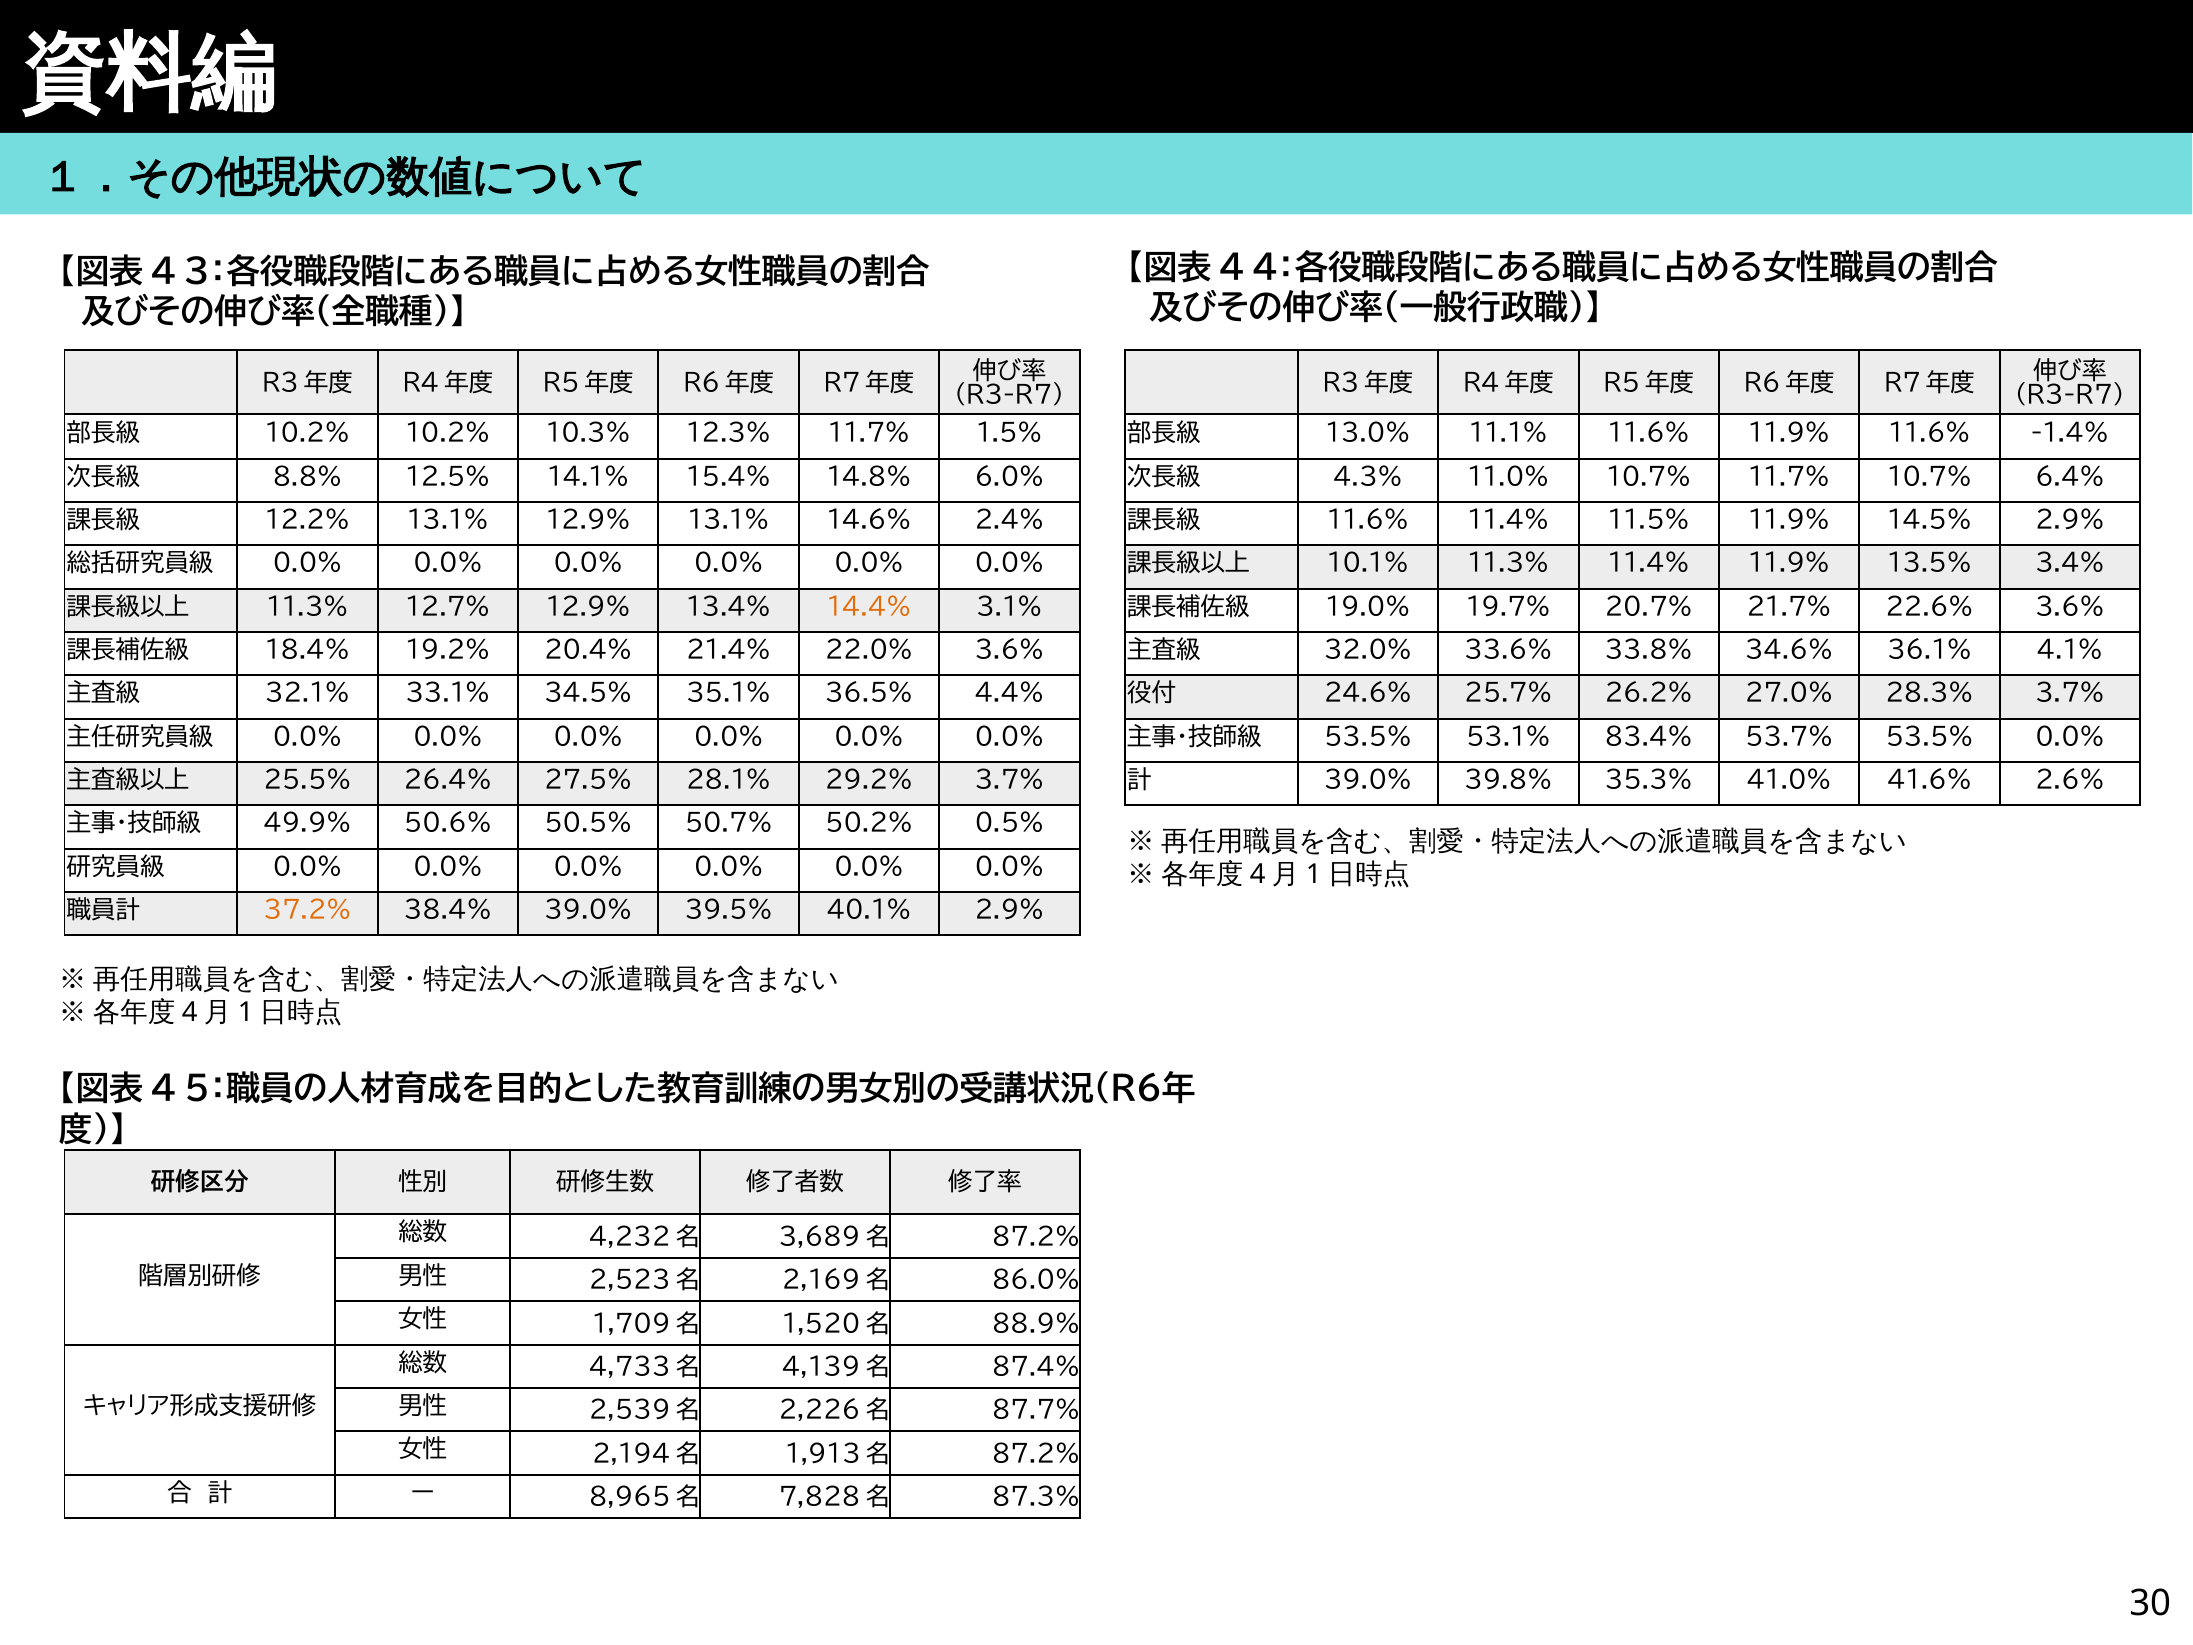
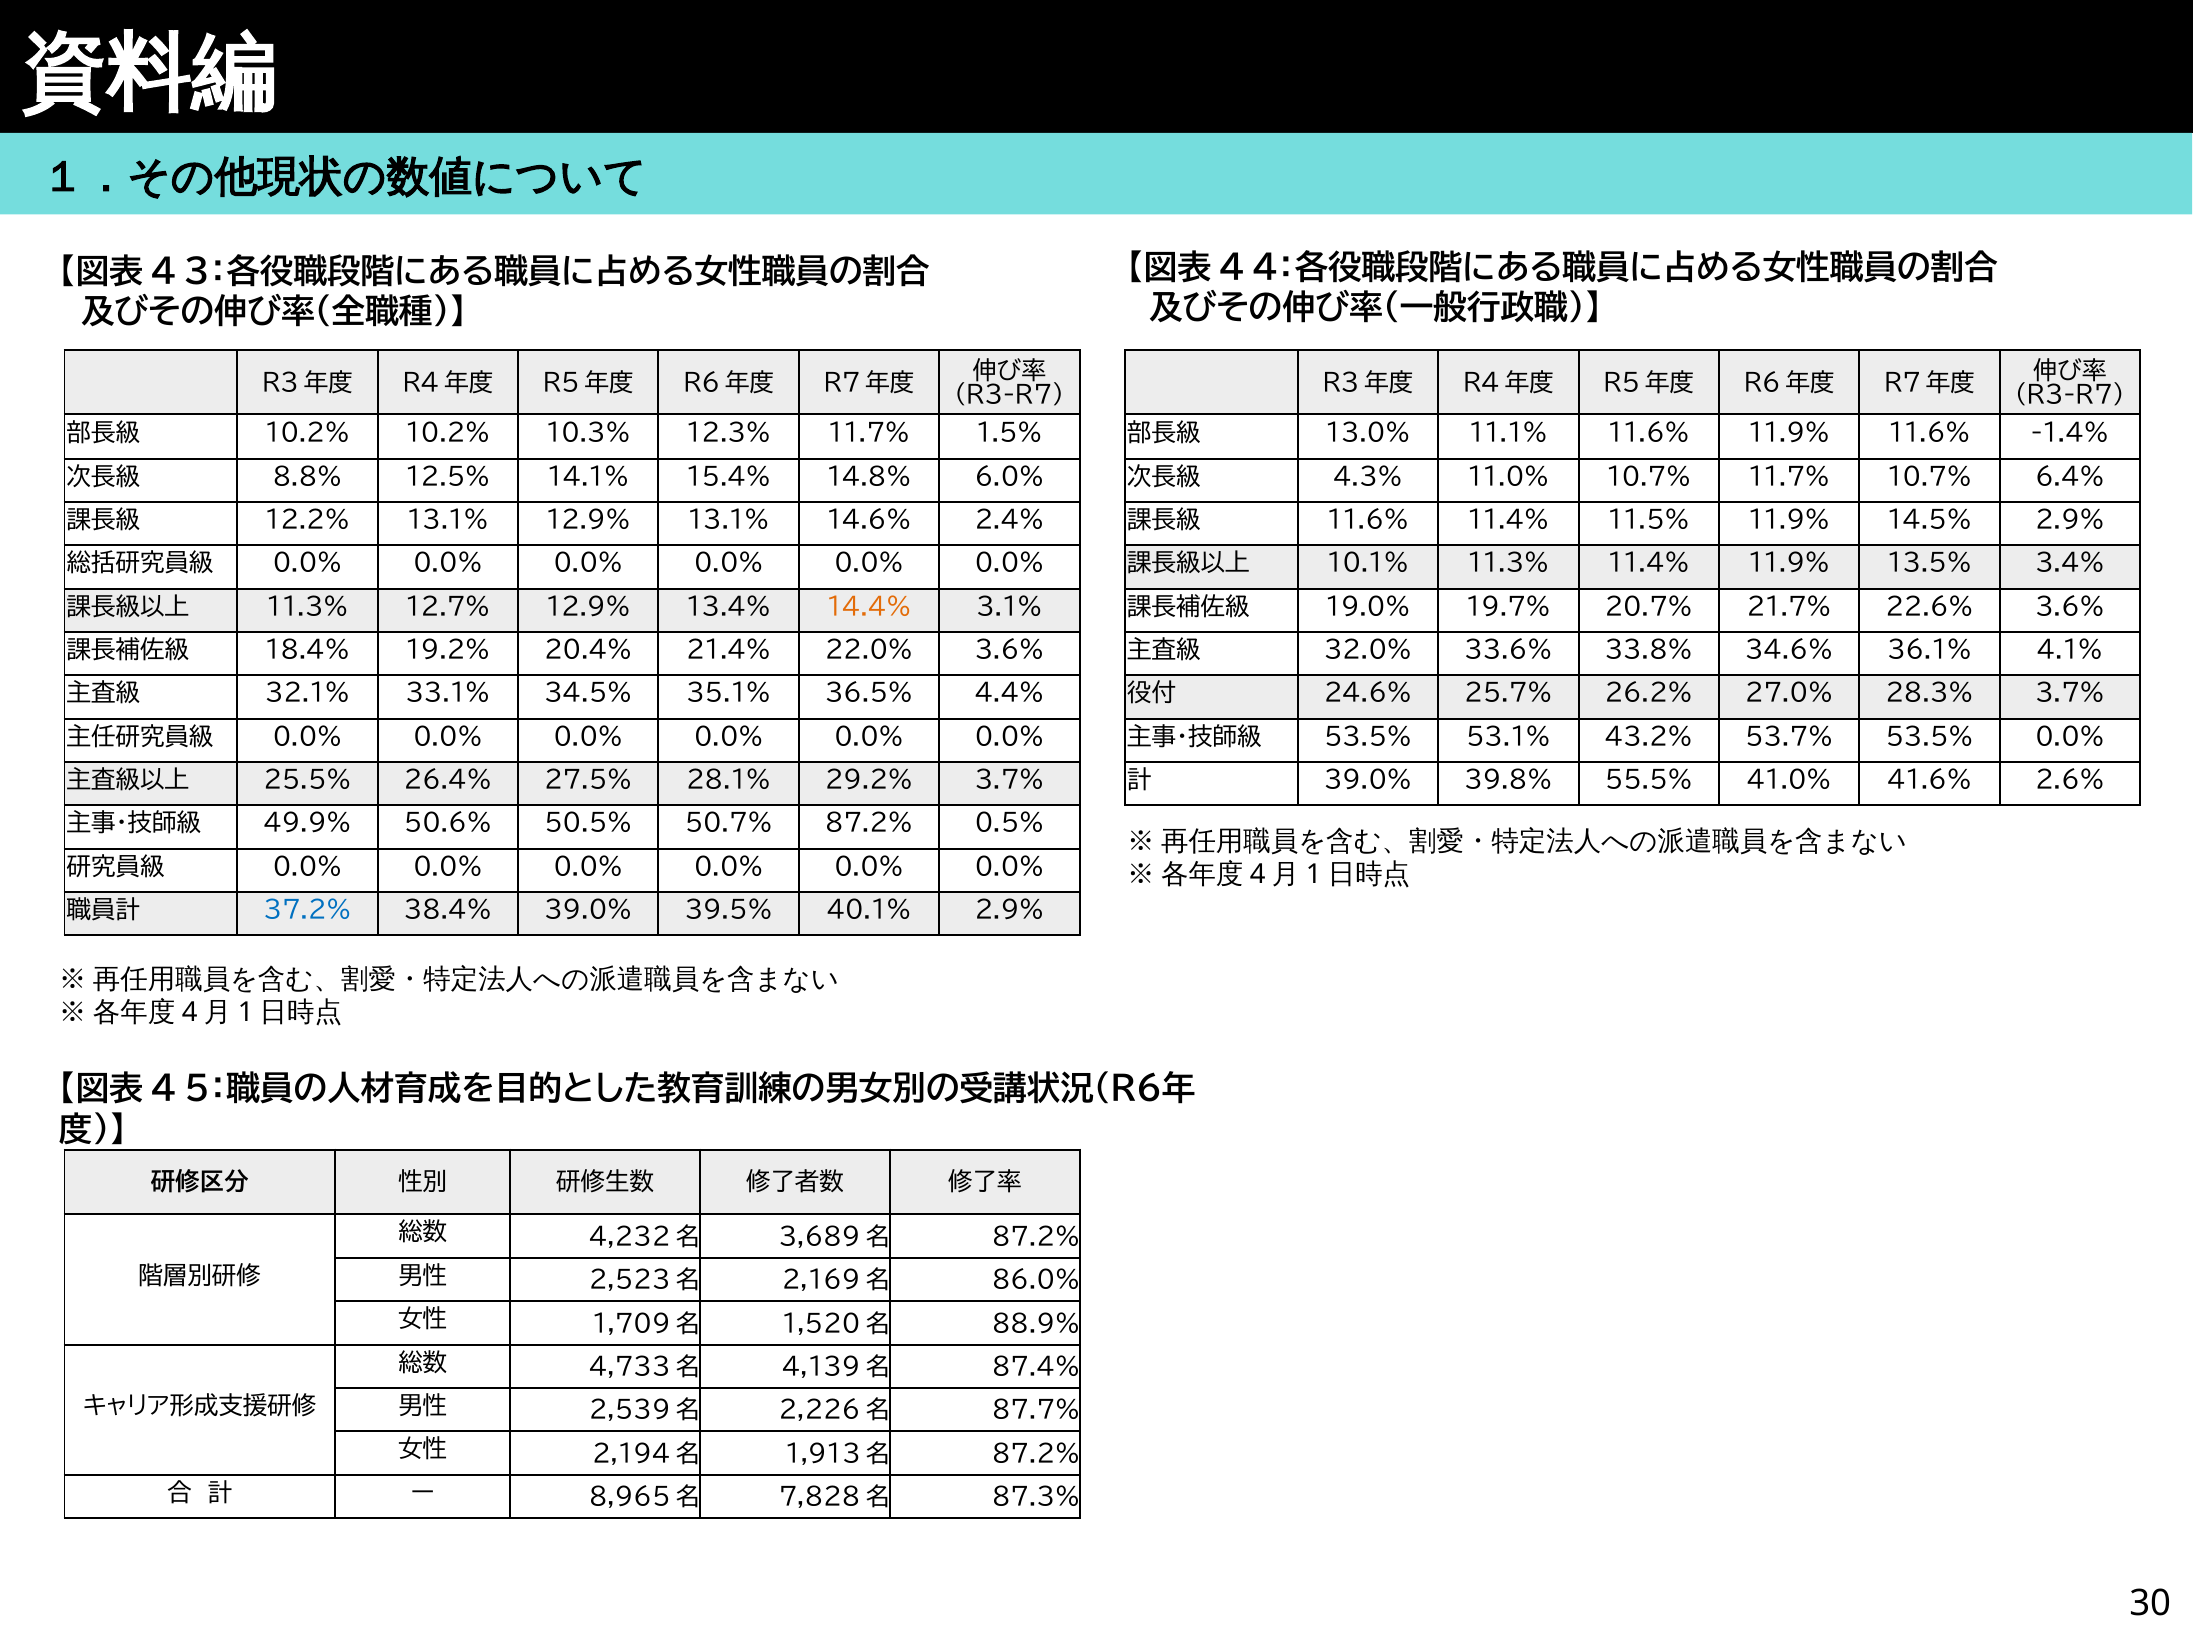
83.4%: 83.4% -> 43.2%
35.3%: 35.3% -> 55.5%
50.7% 50.2%: 50.2% -> 87.2%
37.2% colour: orange -> blue
